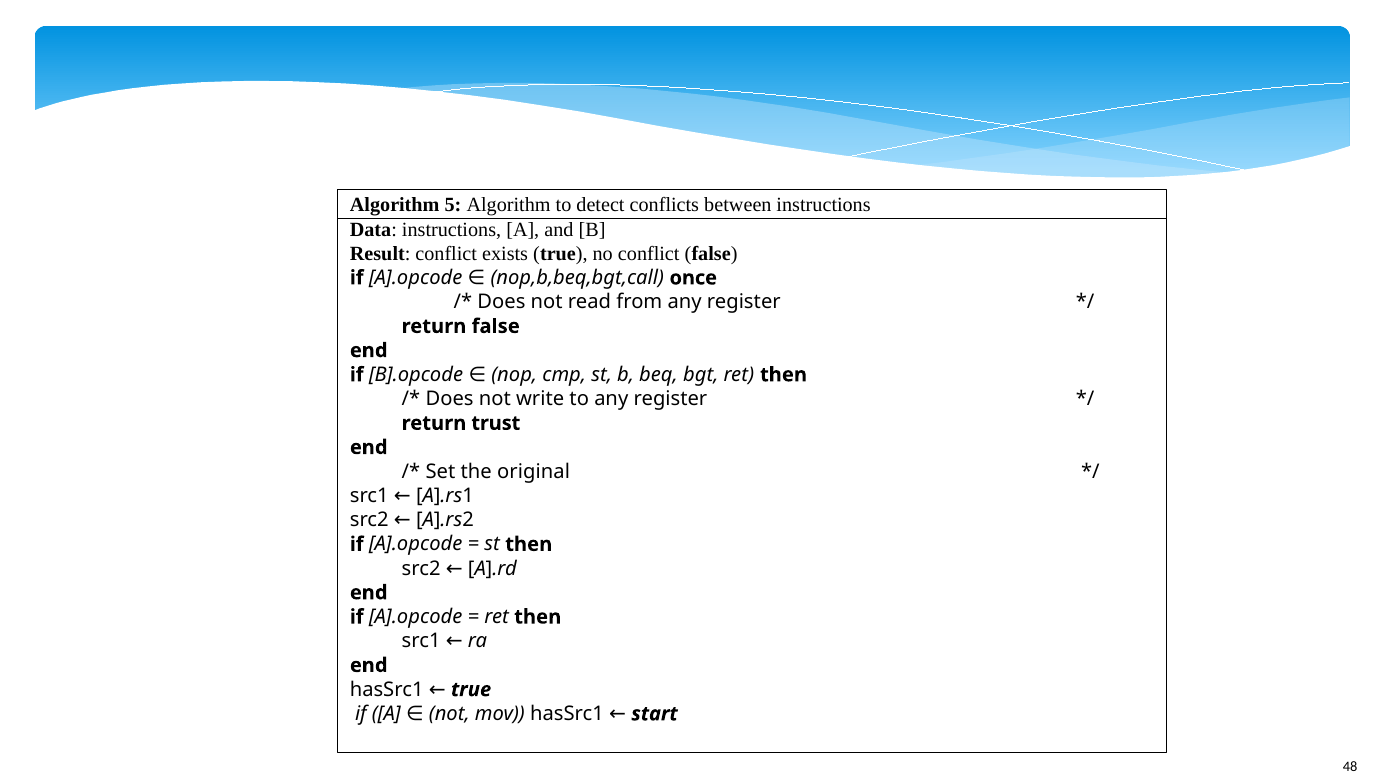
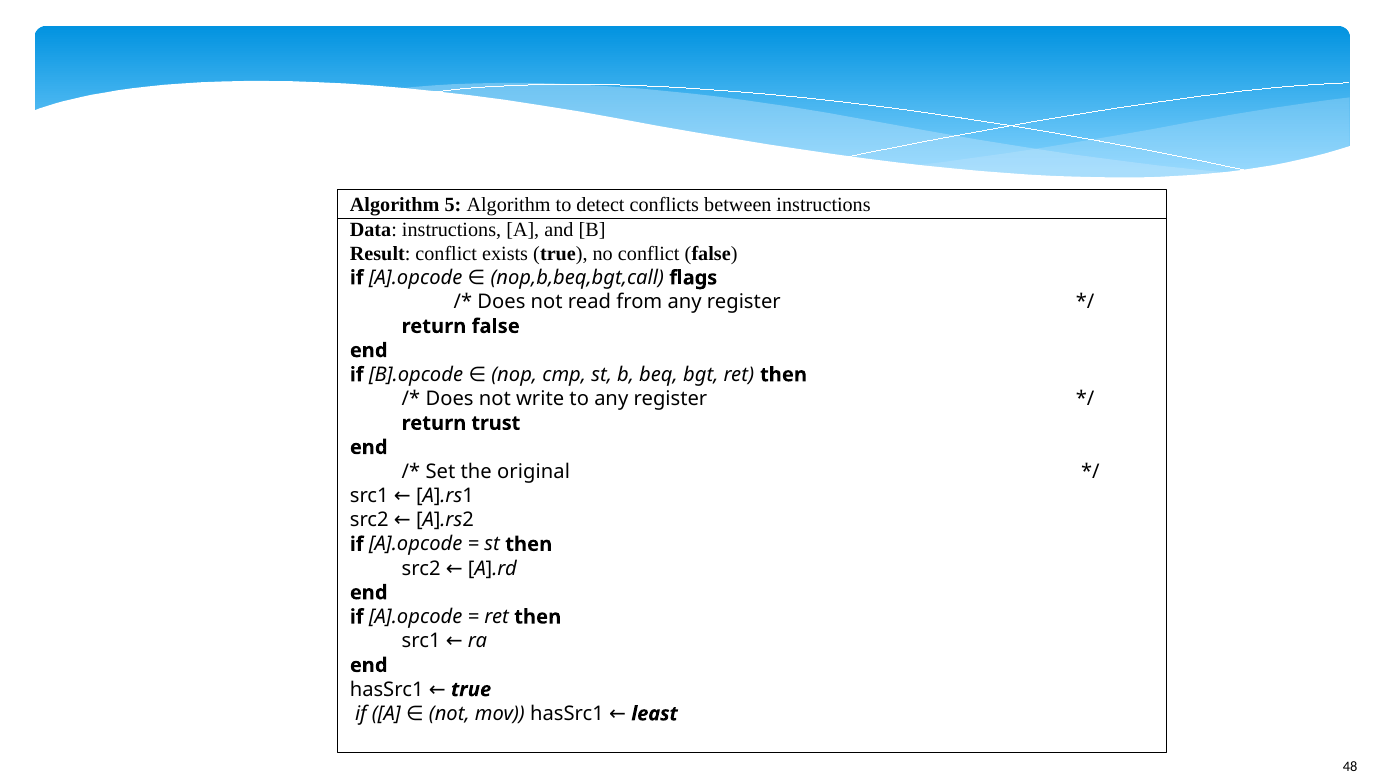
once: once -> flags
start: start -> least
